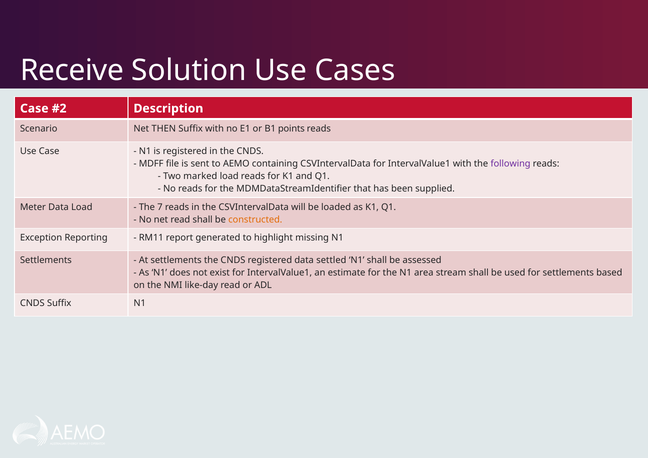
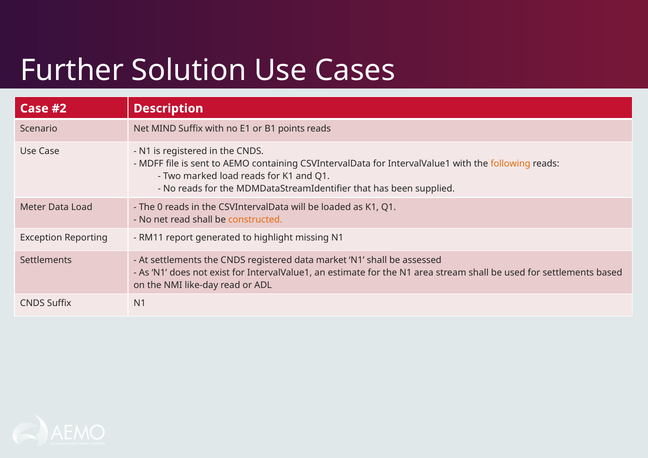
Receive: Receive -> Further
THEN: THEN -> MIND
following colour: purple -> orange
7: 7 -> 0
settled: settled -> market
